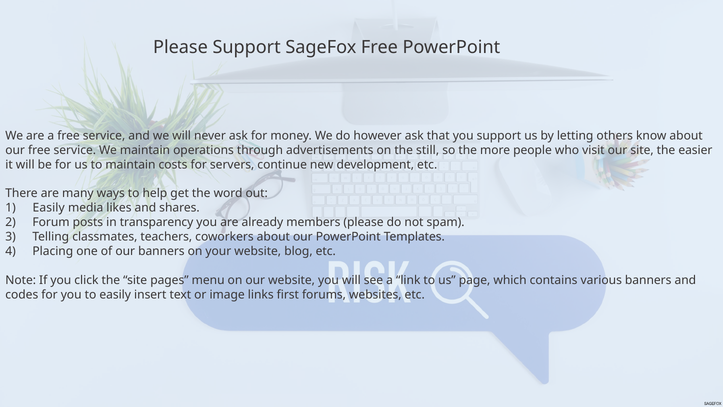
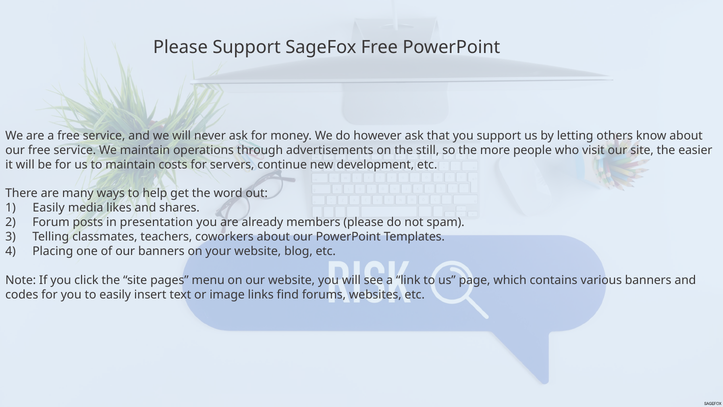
transparency: transparency -> presentation
first: first -> find
